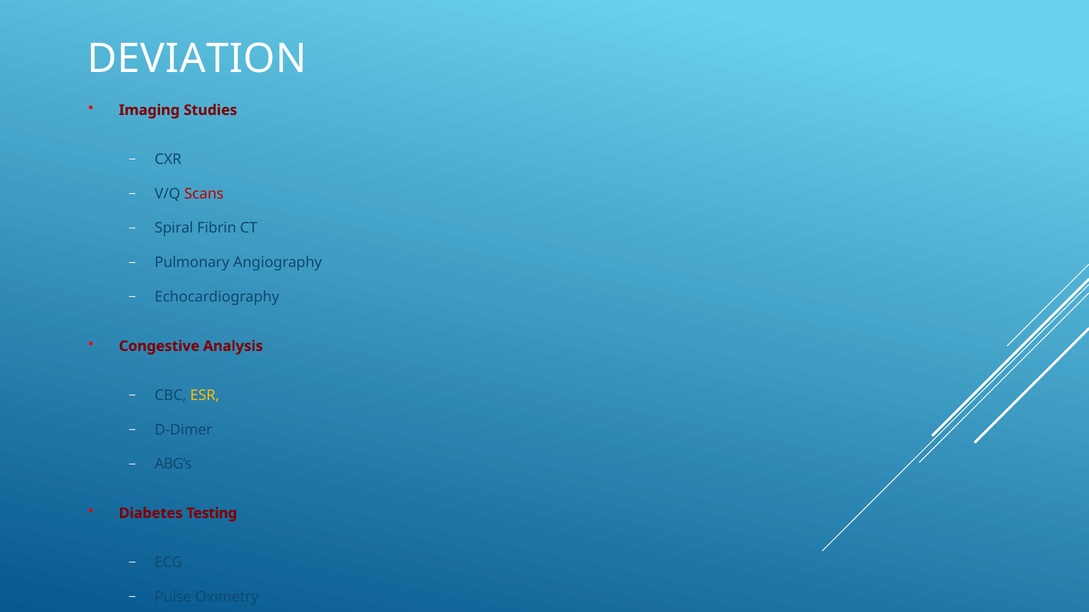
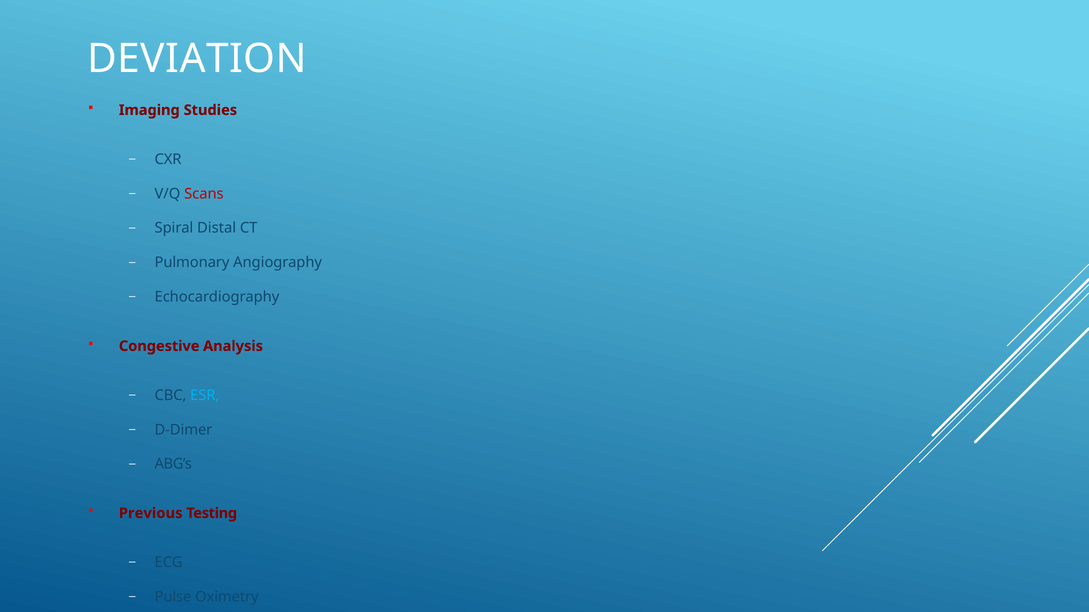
Fibrin: Fibrin -> Distal
ESR colour: yellow -> light blue
Diabetes: Diabetes -> Previous
